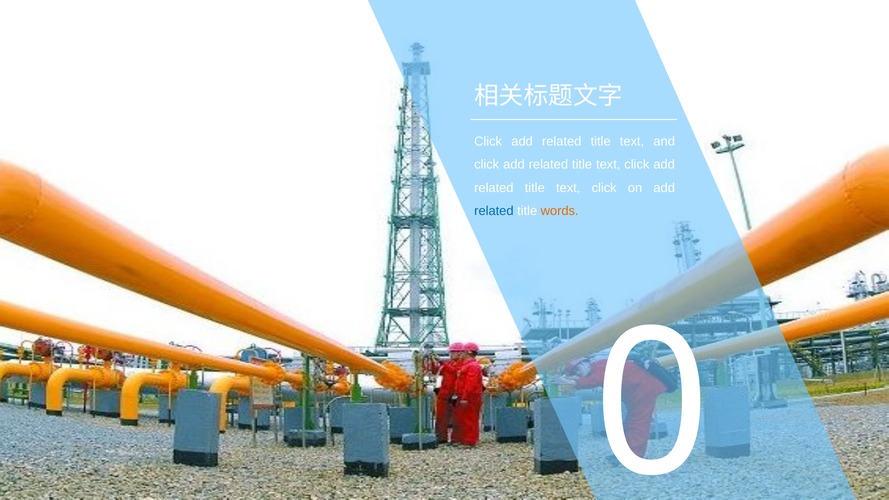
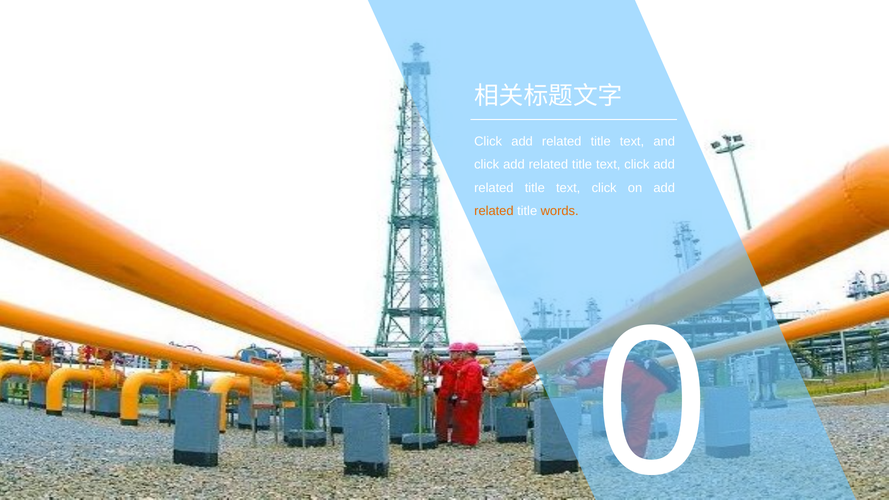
related at (494, 211) colour: blue -> orange
